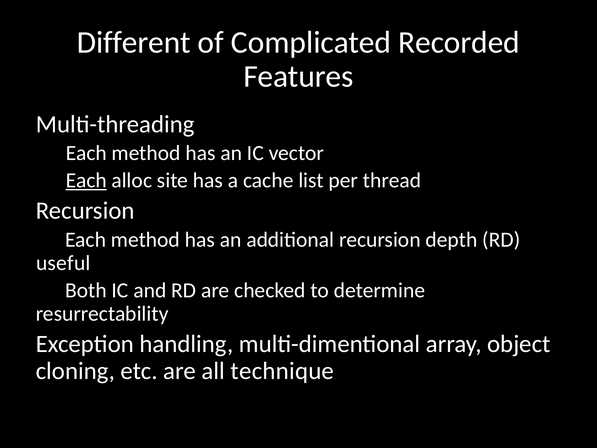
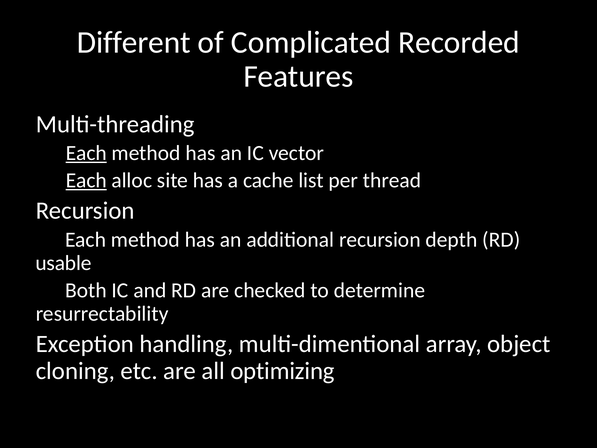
Each at (86, 153) underline: none -> present
useful: useful -> usable
technique: technique -> optimizing
